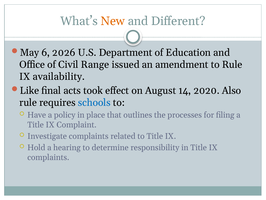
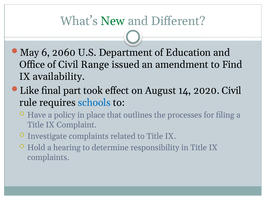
New colour: orange -> green
2026: 2026 -> 2060
to Rule: Rule -> Find
acts: acts -> part
2020 Also: Also -> Civil
